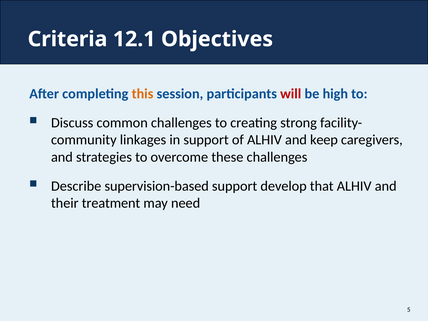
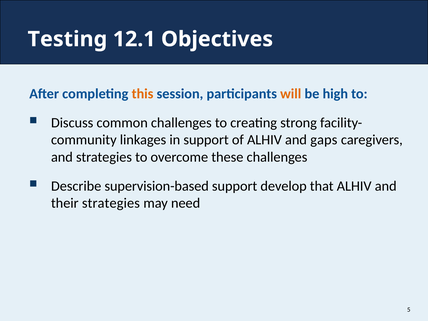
Criteria: Criteria -> Testing
will colour: red -> orange
keep: keep -> gaps
their treatment: treatment -> strategies
